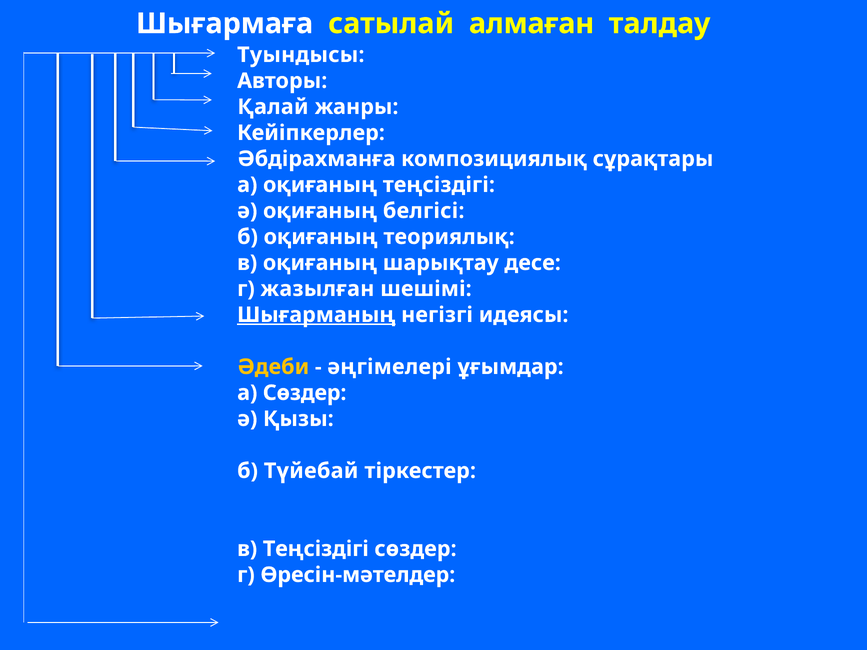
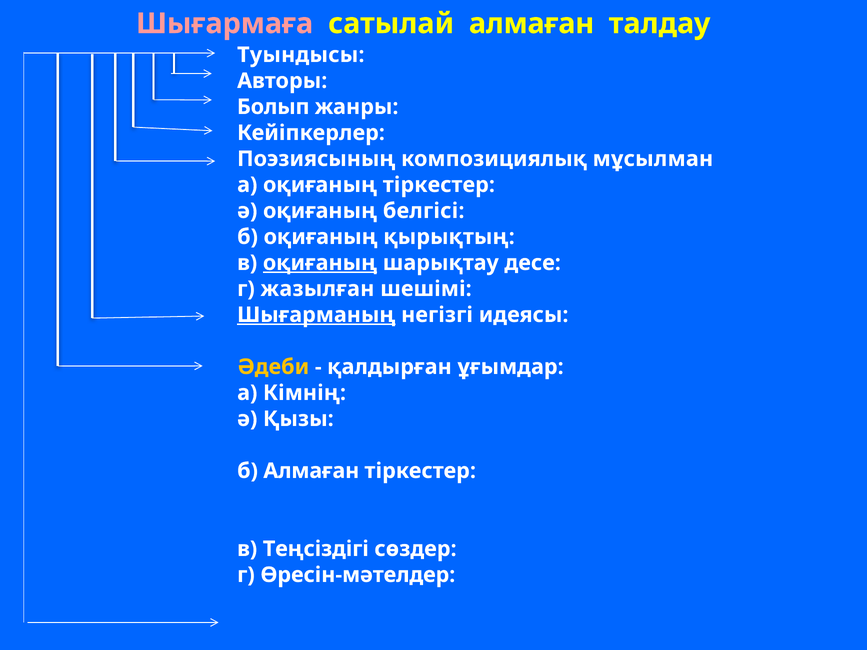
Шығармаға colour: white -> pink
Қалай: Қалай -> Болып
Әбдірахманға: Әбдірахманға -> Поэзиясының
сұрақтары: сұрақтары -> мұсылман
оқиғаның теңсіздігі: теңсіздігі -> тіркестер
теориялық: теориялық -> қырықтың
оқиғаның at (320, 263) underline: none -> present
әңгімелері: әңгімелері -> қалдырған
а Сөздер: Сөздер -> Кімнің
б Түйебай: Түйебай -> Алмаған
